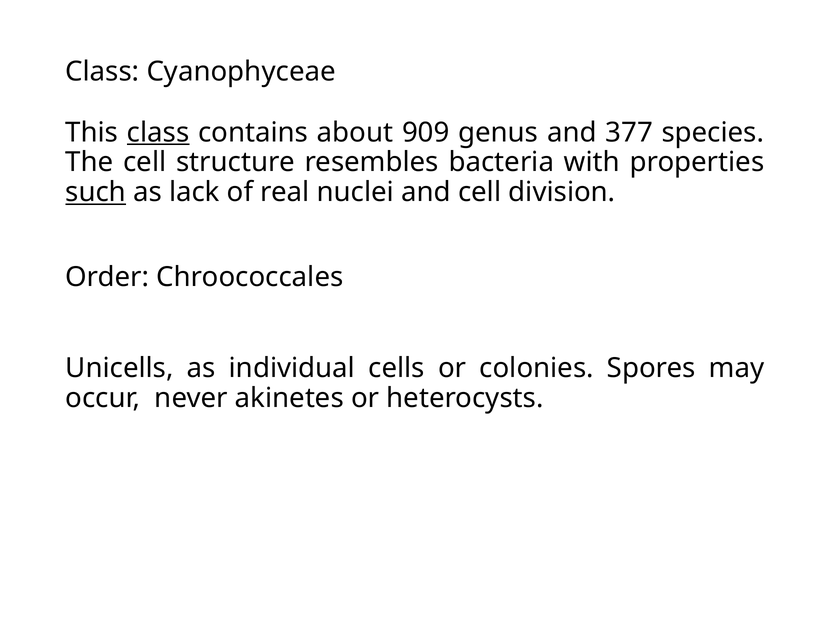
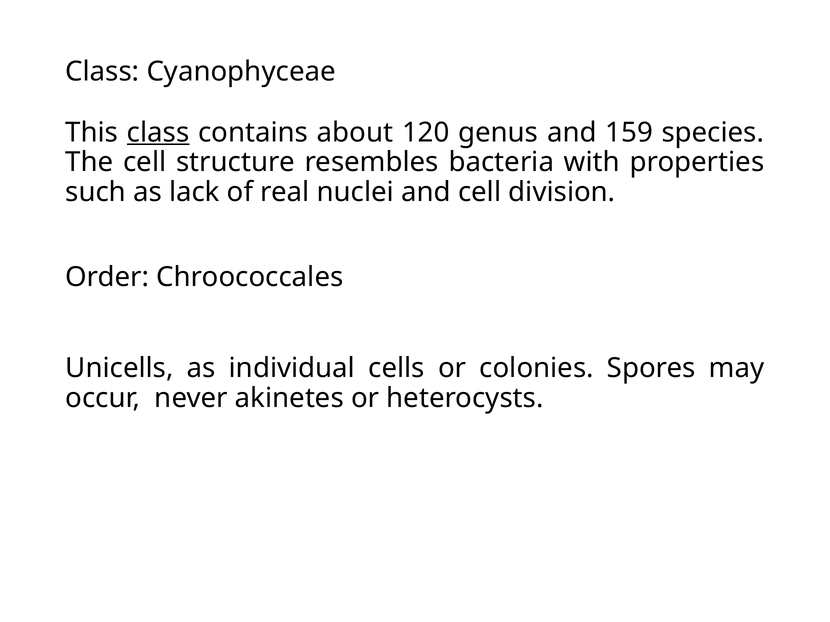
909: 909 -> 120
377: 377 -> 159
such underline: present -> none
